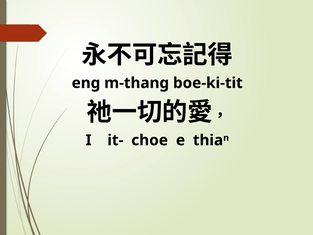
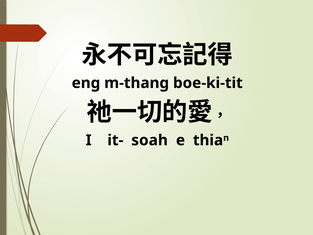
choe: choe -> soah
